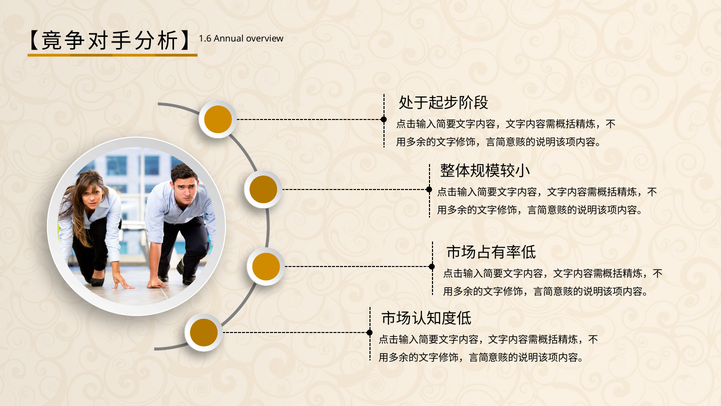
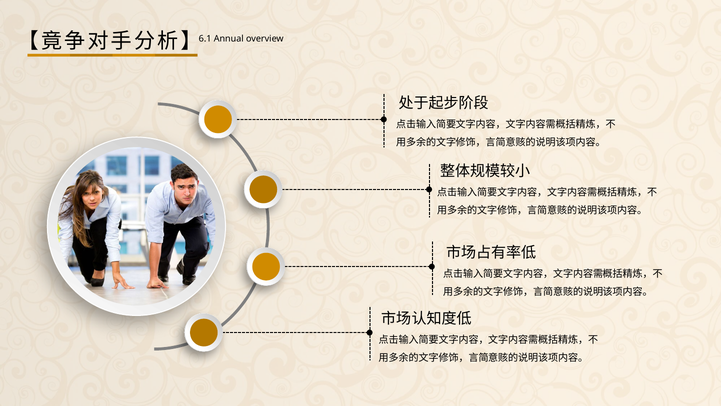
1.6: 1.6 -> 6.1
